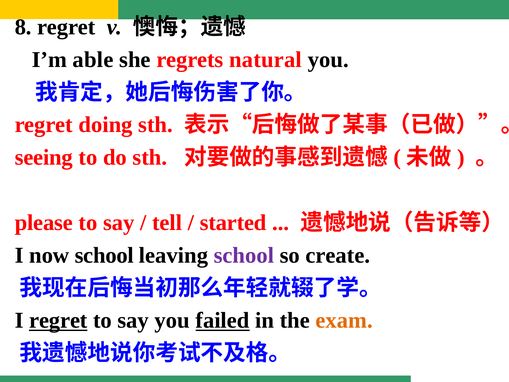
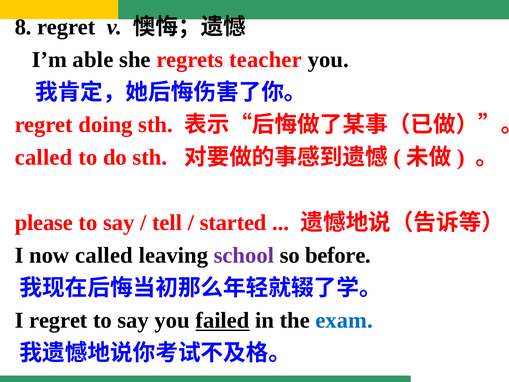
natural: natural -> teacher
seeing at (44, 157): seeing -> called
now school: school -> called
create: create -> before
regret at (58, 320) underline: present -> none
exam colour: orange -> blue
